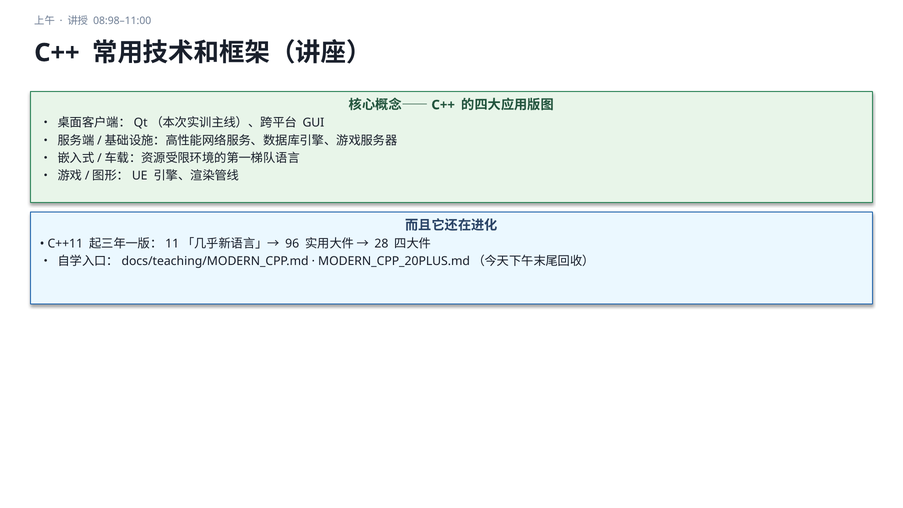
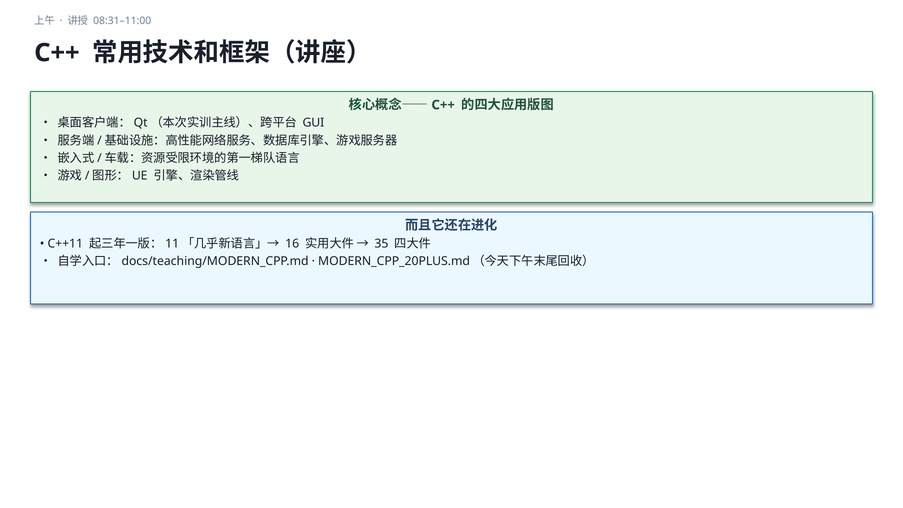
08:98–11:00: 08:98–11:00 -> 08:31–11:00
96: 96 -> 16
28: 28 -> 35
